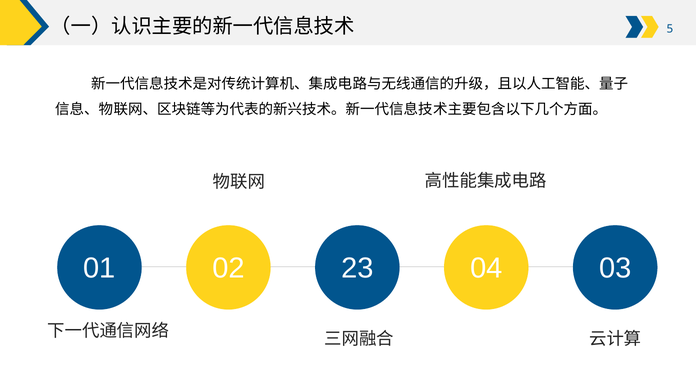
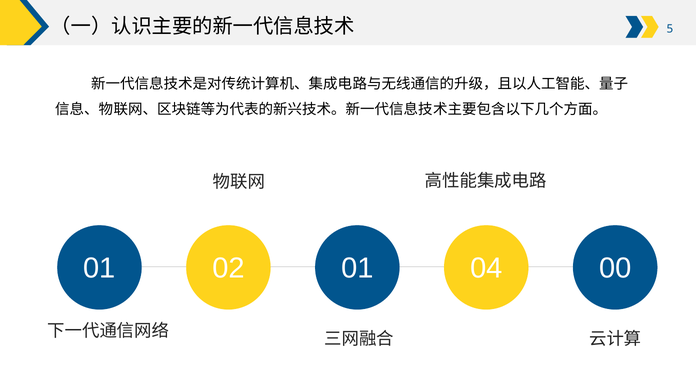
02 23: 23 -> 01
03: 03 -> 00
